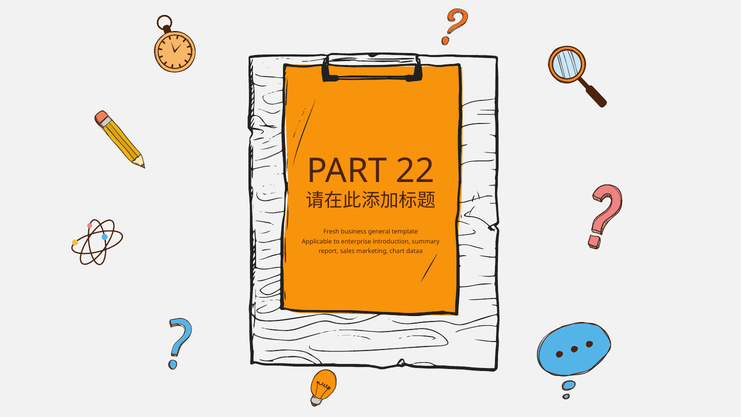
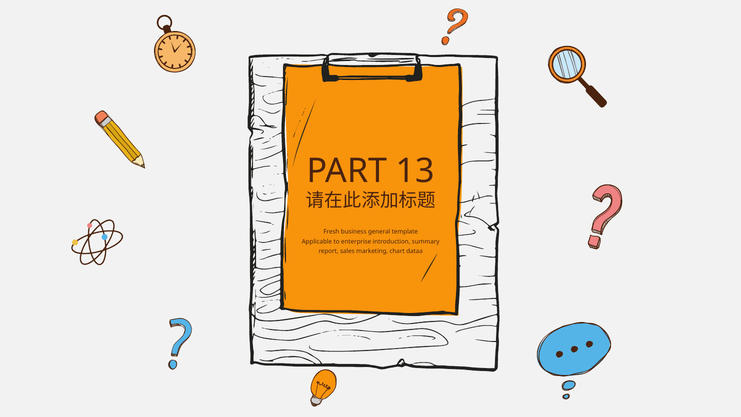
22: 22 -> 13
